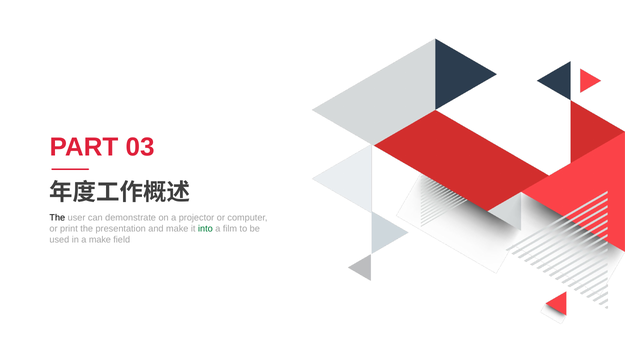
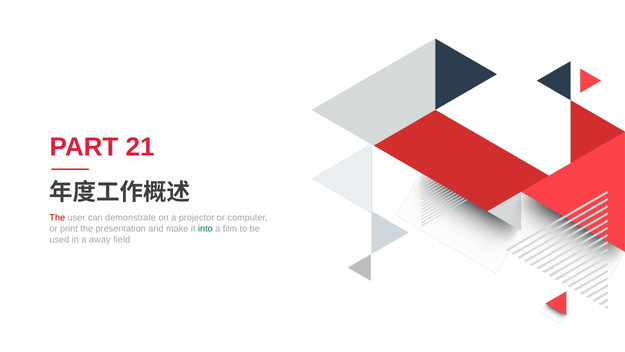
03: 03 -> 21
The at (57, 218) colour: black -> red
a make: make -> away
